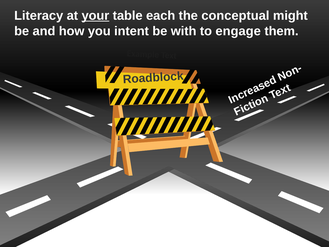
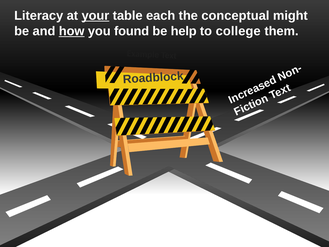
how underline: none -> present
intent: intent -> found
with: with -> help
engage: engage -> college
